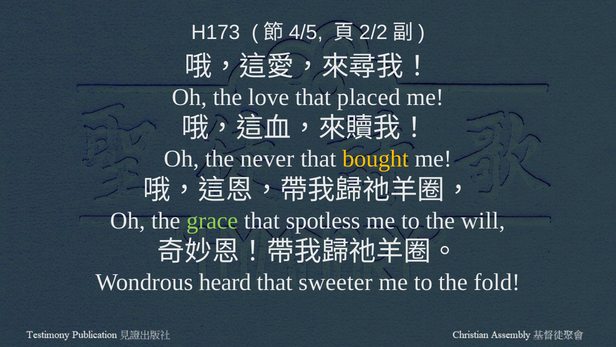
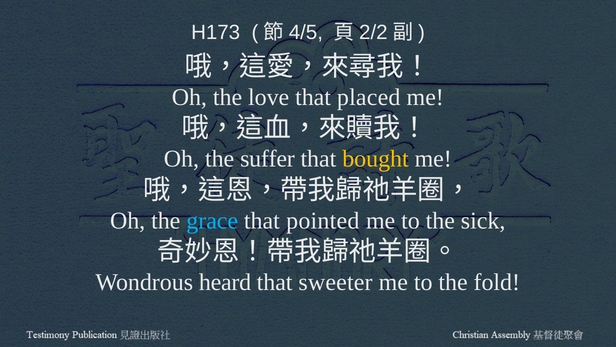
never: never -> suffer
grace colour: light green -> light blue
spotless: spotless -> pointed
will: will -> sick
